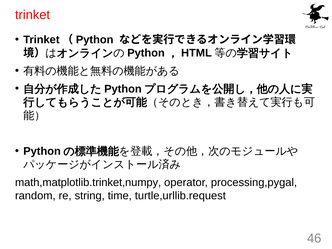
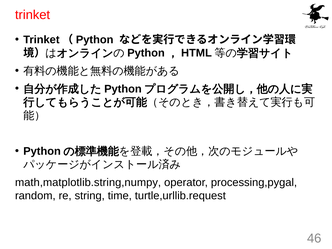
math,matplotlib.trinket,numpy: math,matplotlib.trinket,numpy -> math,matplotlib.string,numpy
